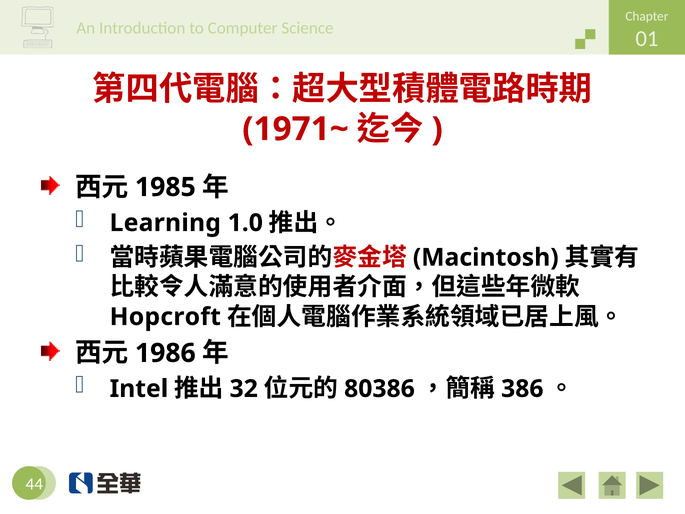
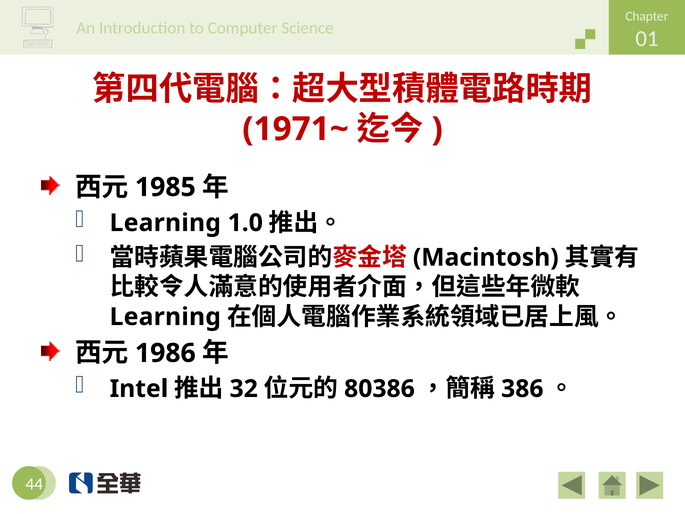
Hopcroft at (165, 317): Hopcroft -> Learning
